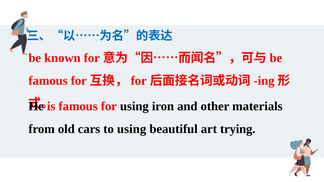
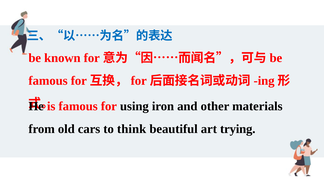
to using: using -> think
